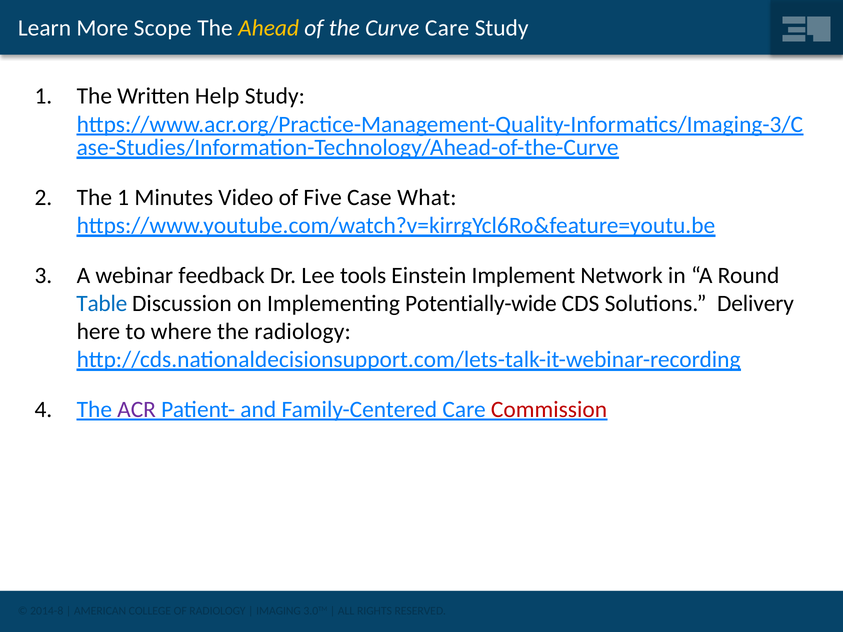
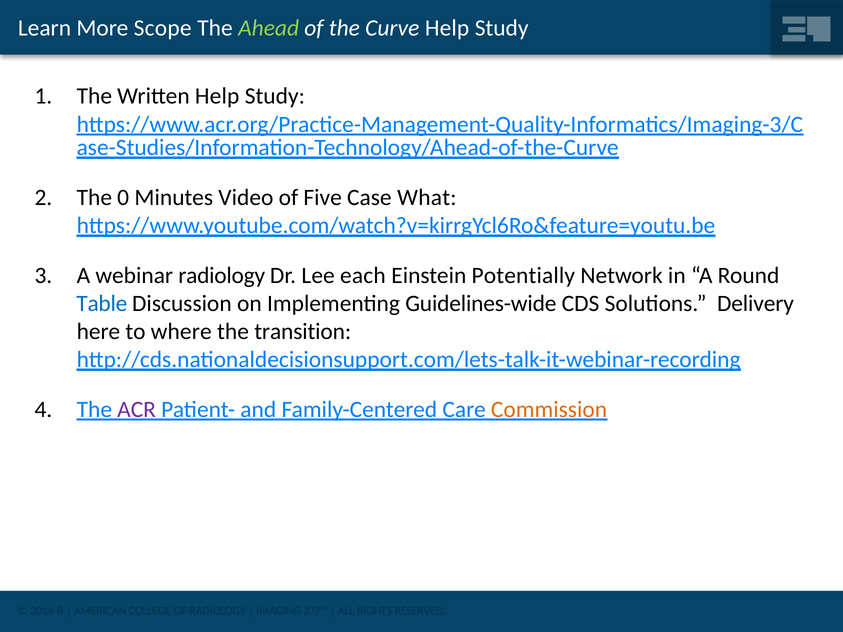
Ahead colour: yellow -> light green
Curve Care: Care -> Help
The 1: 1 -> 0
webinar feedback: feedback -> radiology
tools: tools -> each
Implement: Implement -> Potentially
Potentially-wide: Potentially-wide -> Guidelines-wide
the radiology: radiology -> transition
Commission colour: red -> orange
